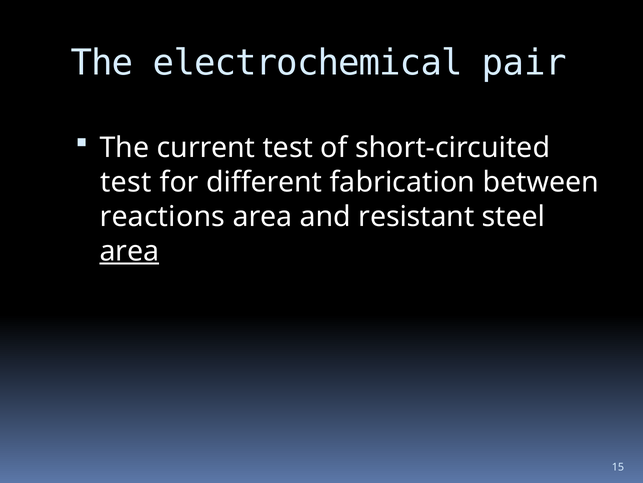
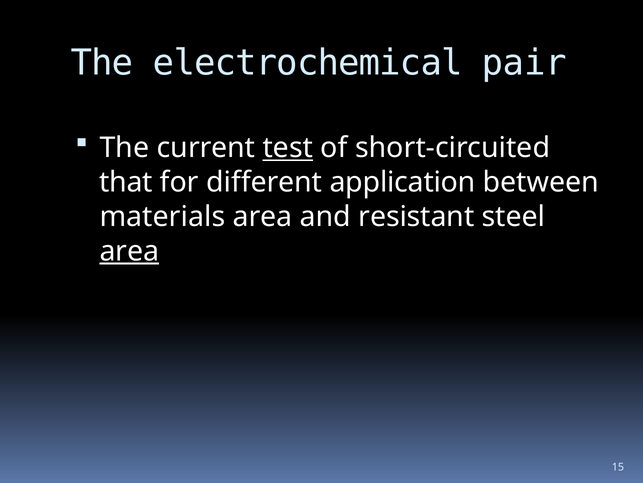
test at (288, 148) underline: none -> present
test at (126, 182): test -> that
fabrication: fabrication -> application
reactions: reactions -> materials
